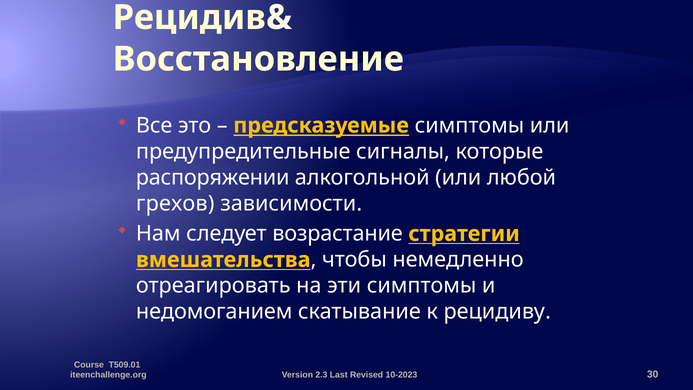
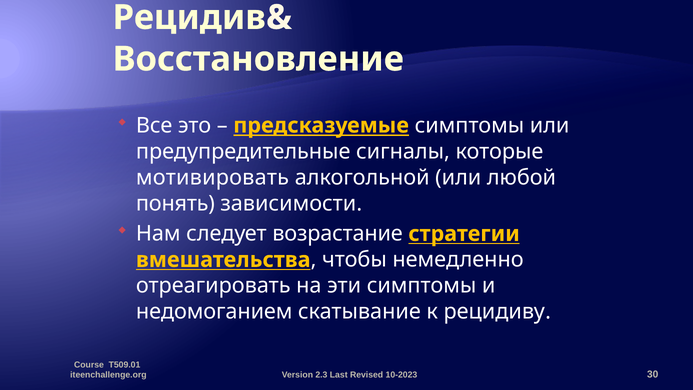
распоряжении: распоряжении -> мотивировать
грехов: грехов -> понять
